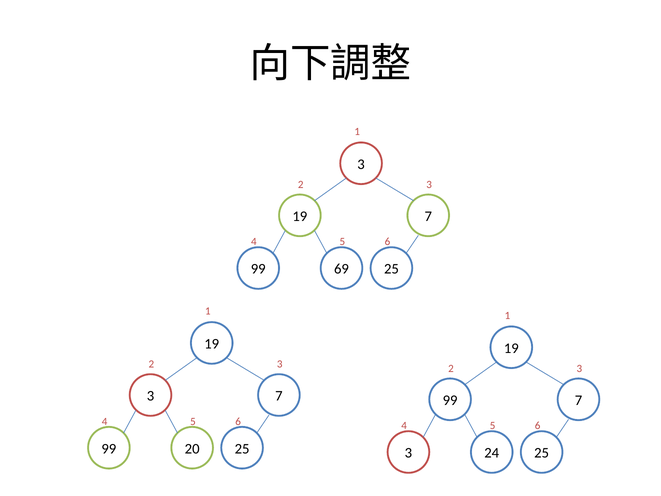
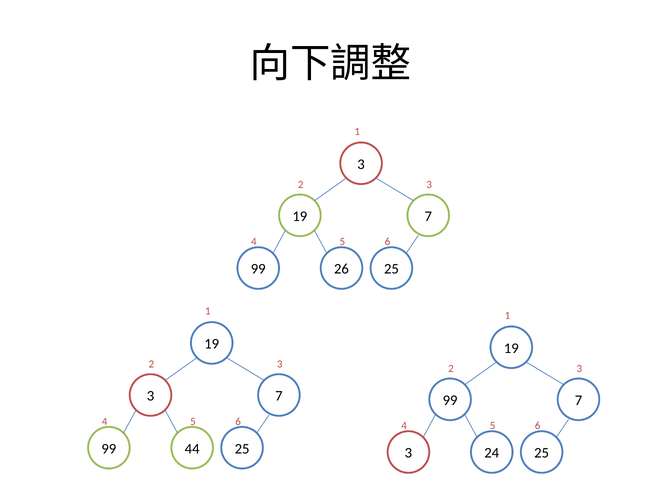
69: 69 -> 26
20: 20 -> 44
